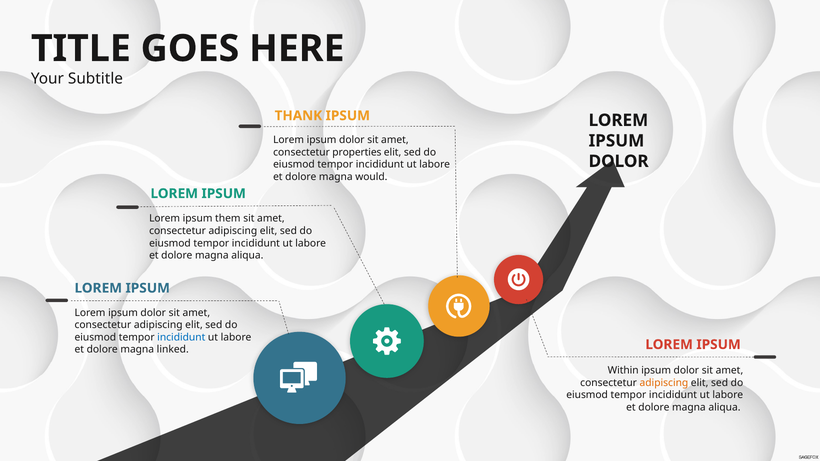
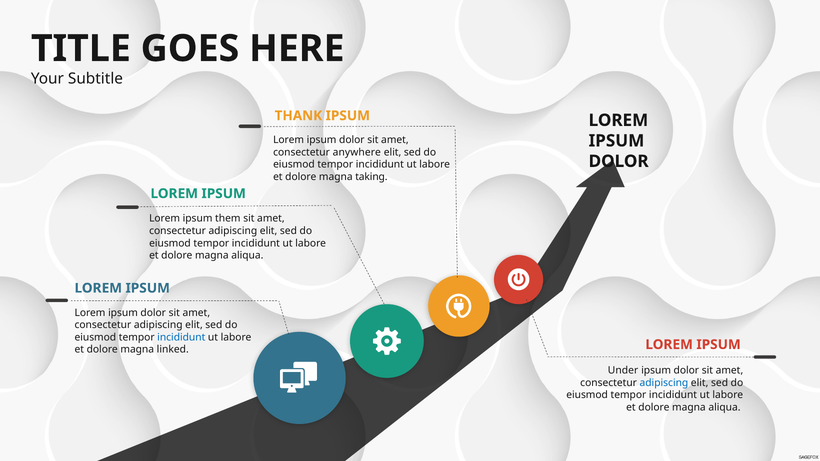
properties: properties -> anywhere
would: would -> taking
Within: Within -> Under
adipiscing at (664, 383) colour: orange -> blue
